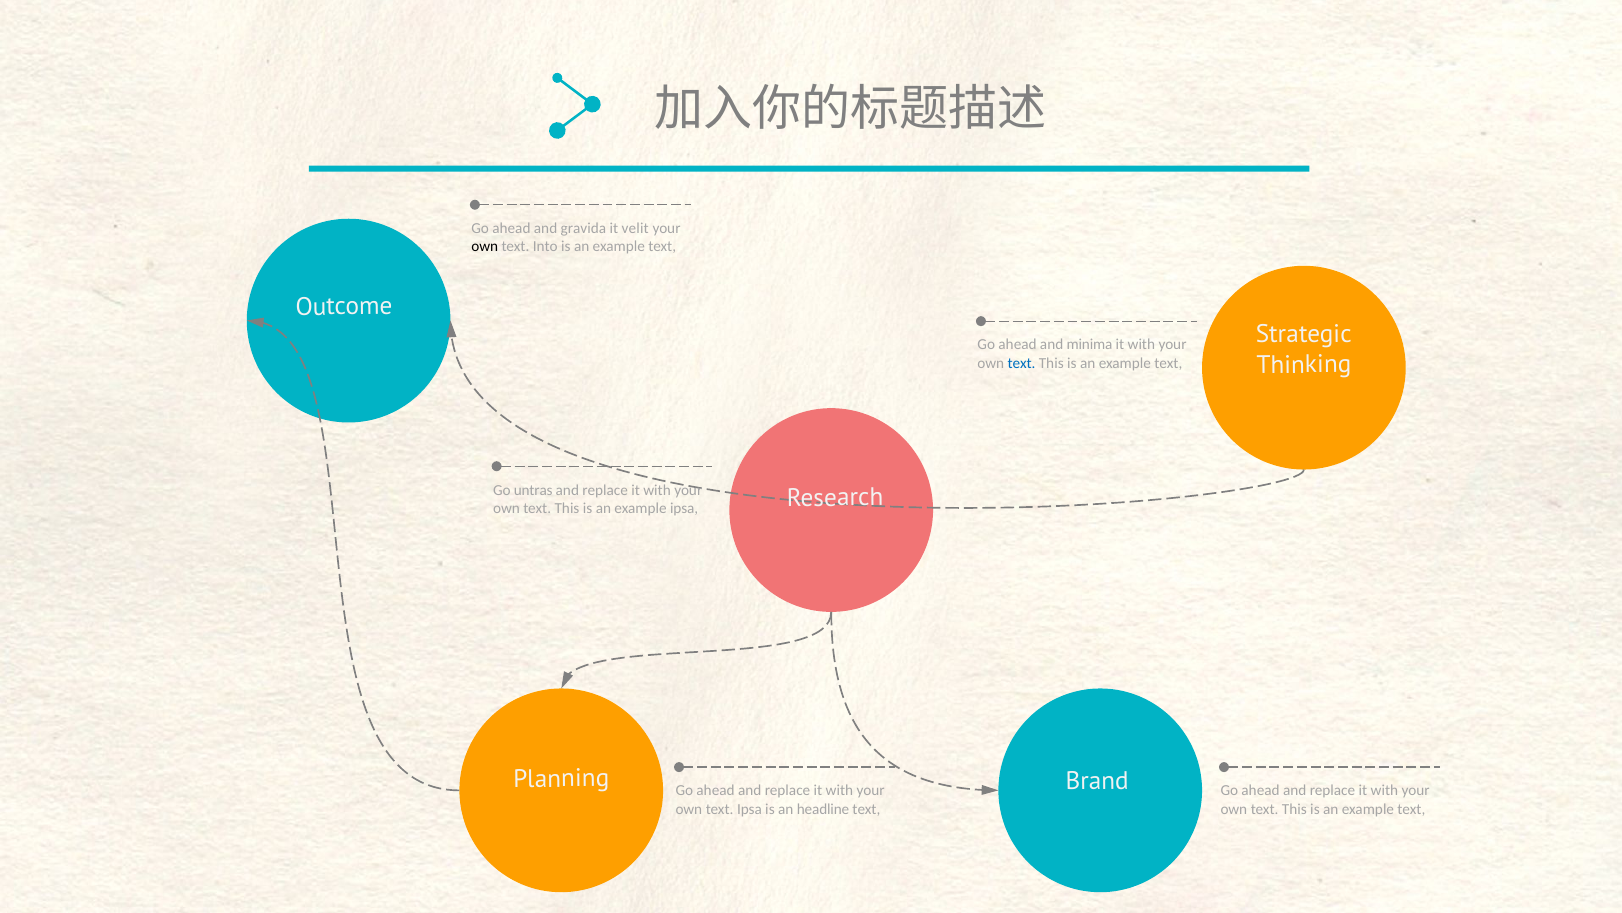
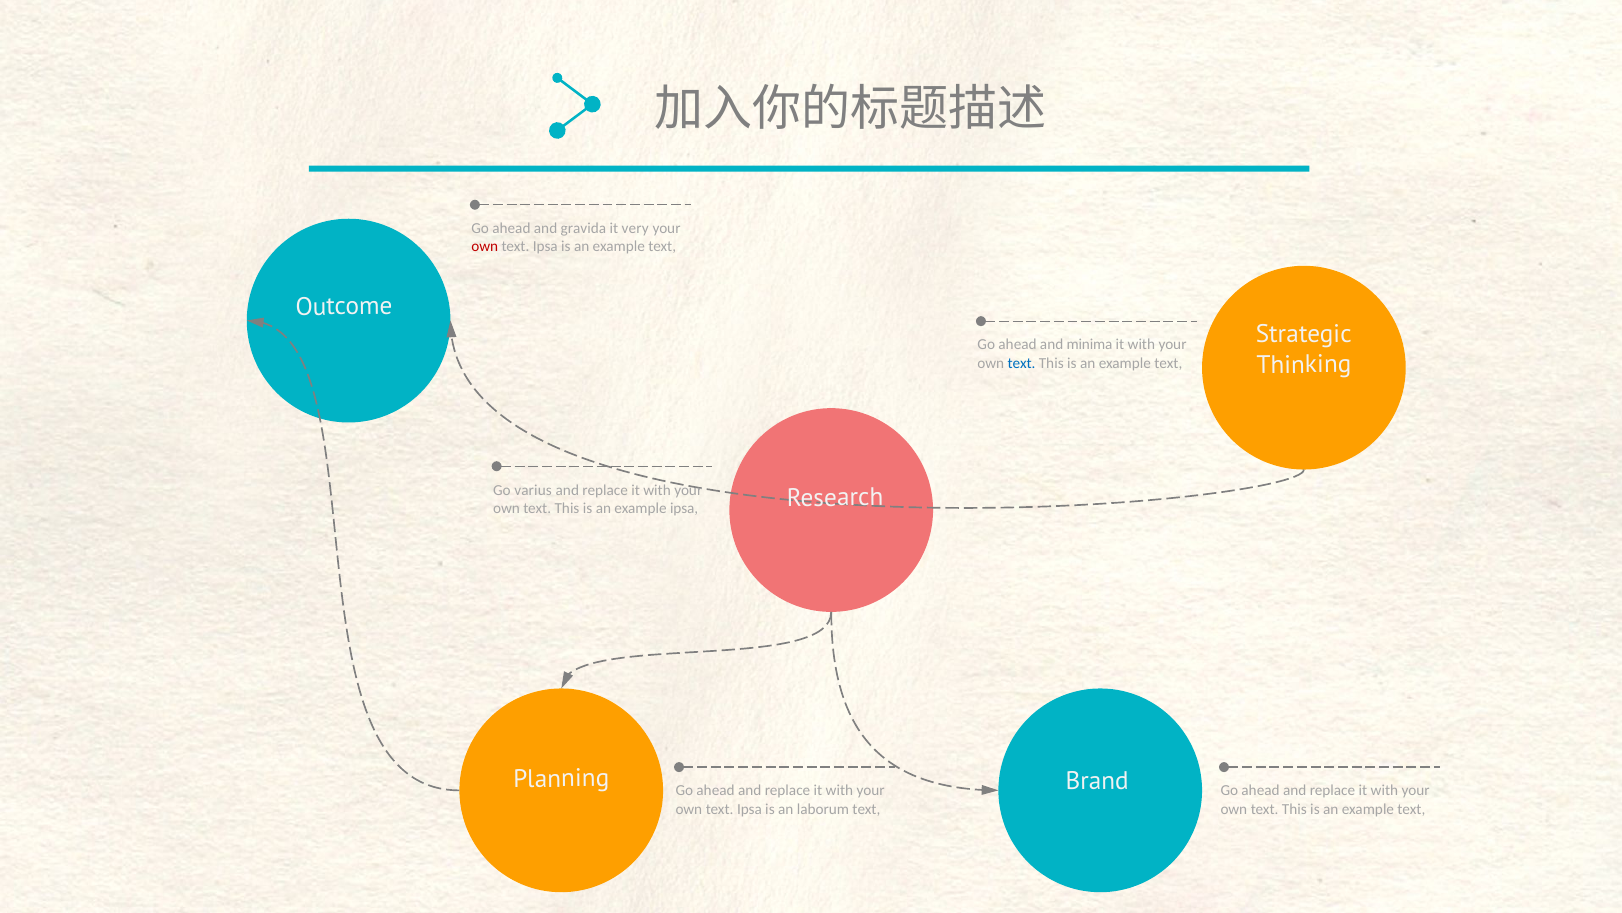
velit: velit -> very
own at (485, 247) colour: black -> red
Into at (545, 247): Into -> Ipsa
untras: untras -> varius
headline: headline -> laborum
